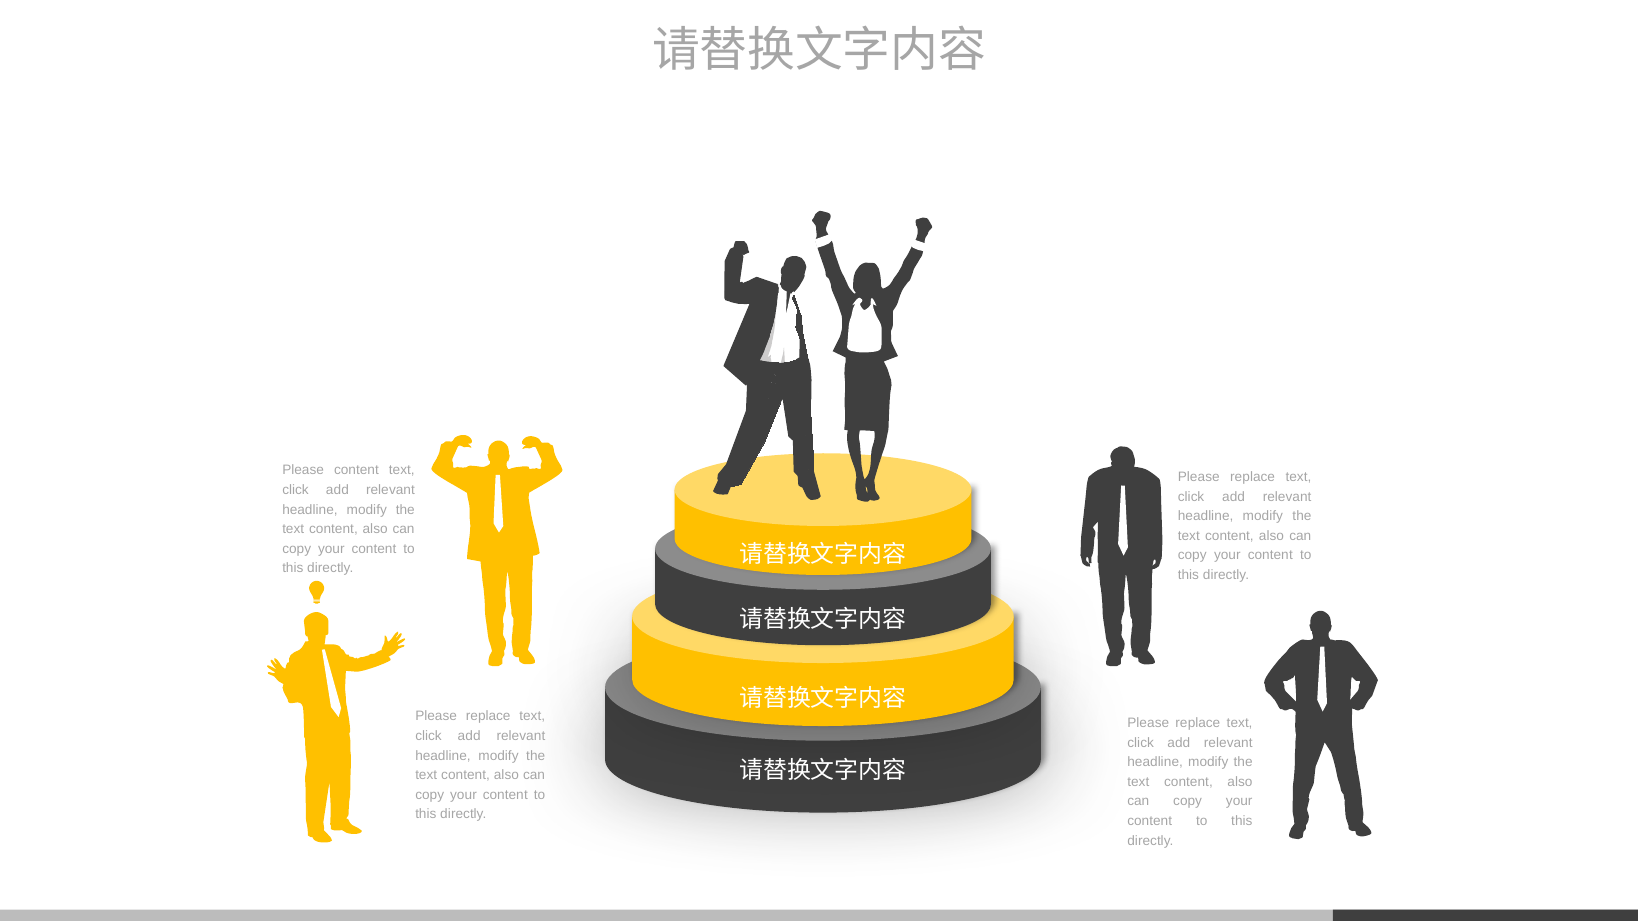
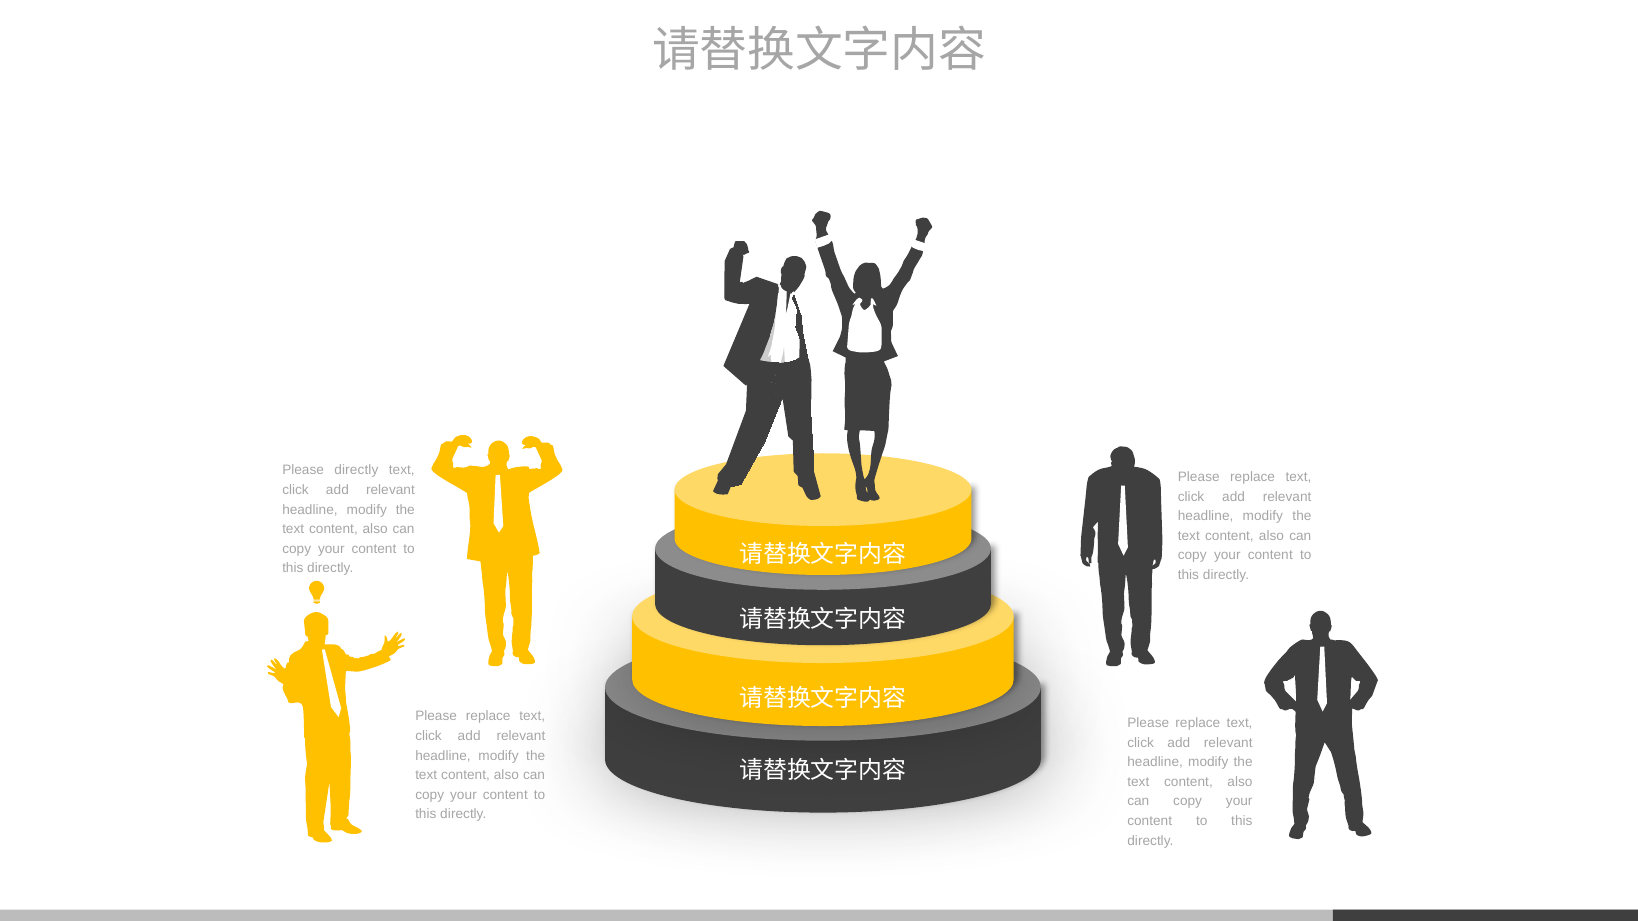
Please content: content -> directly
